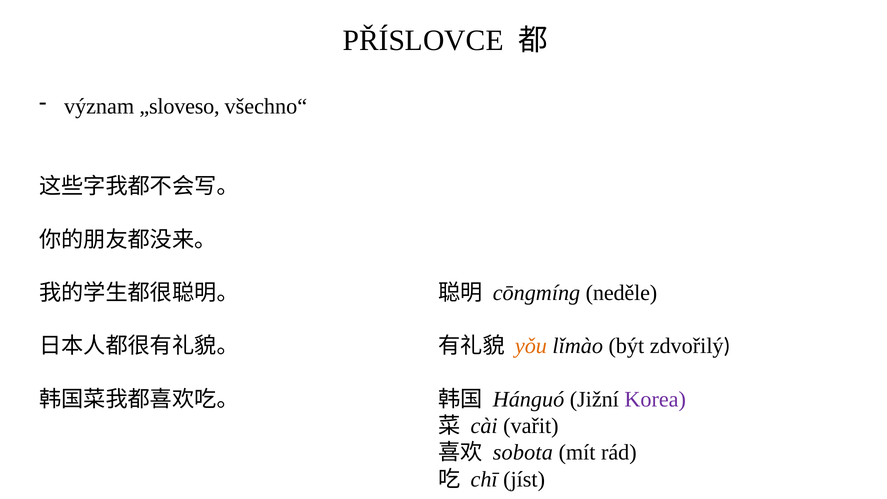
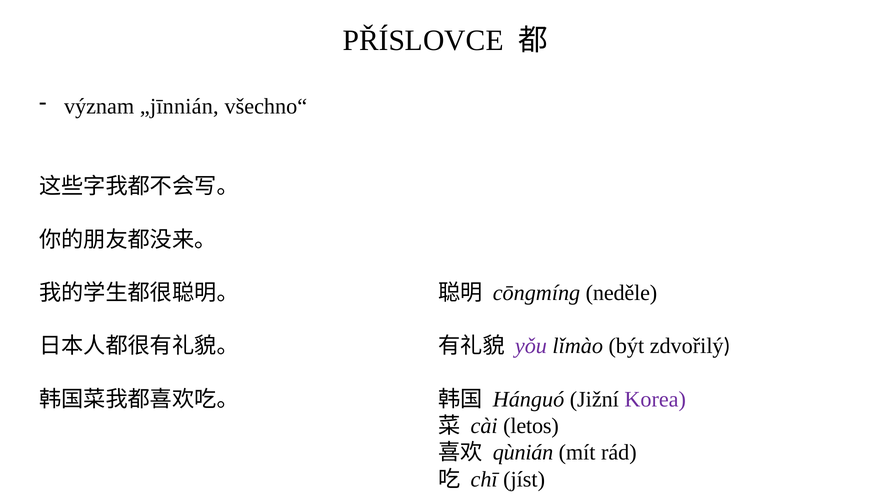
„sloveso: „sloveso -> „jīnnián
yǒu colour: orange -> purple
vařit: vařit -> letos
sobota: sobota -> qùnián
